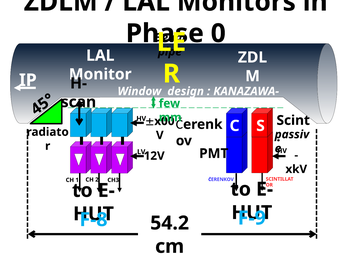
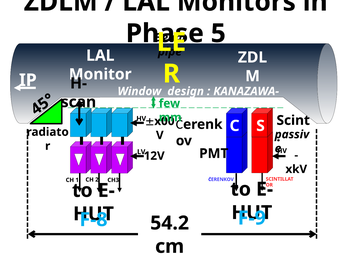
0 at (218, 33): 0 -> 5
